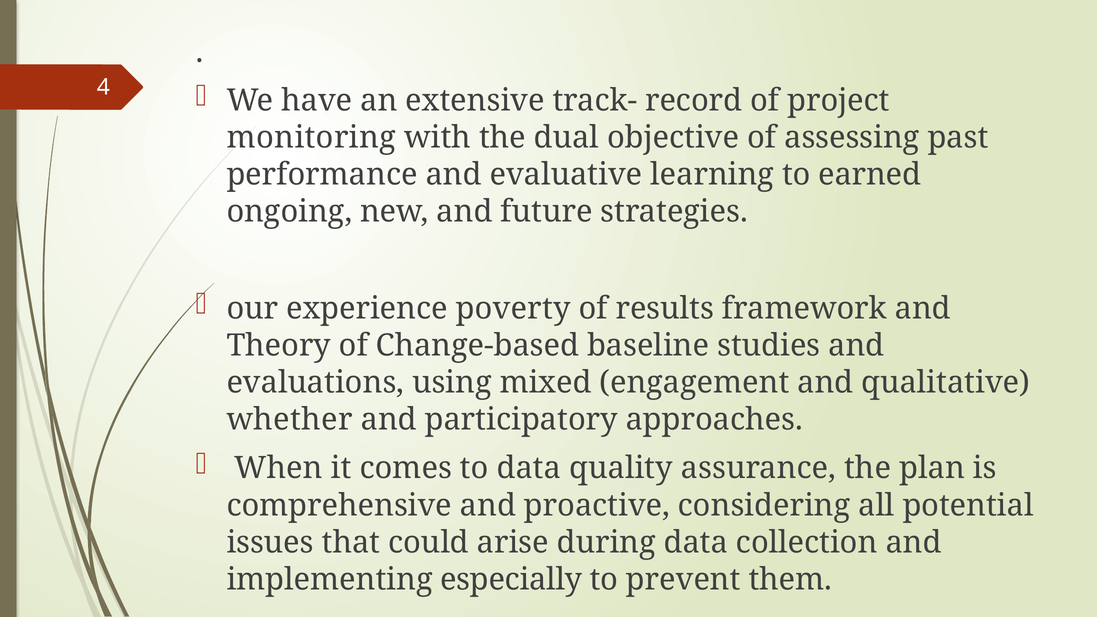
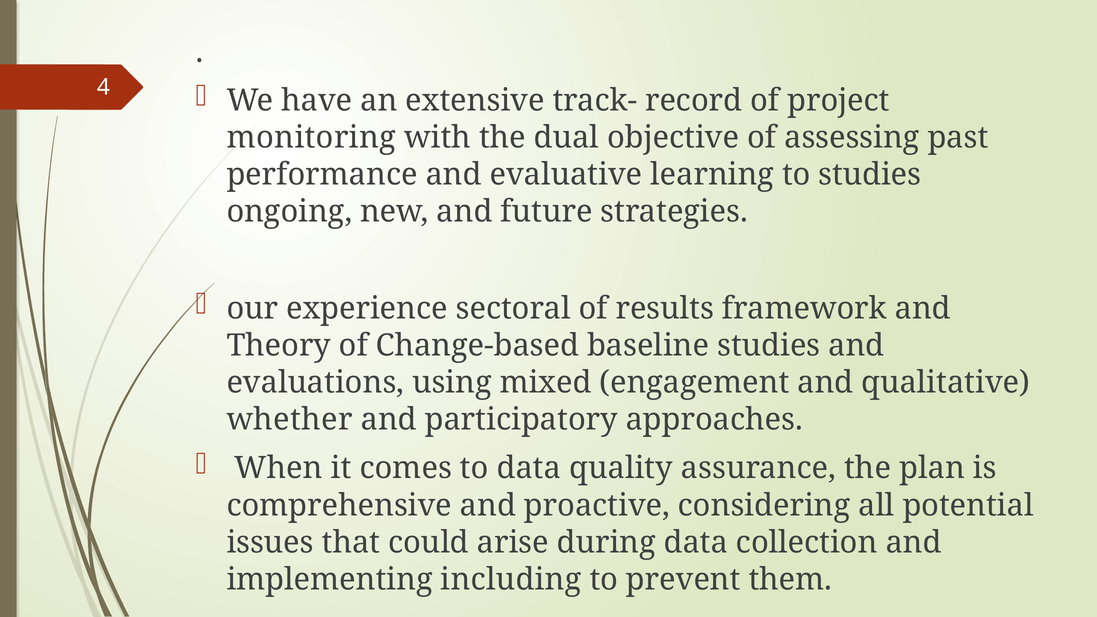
to earned: earned -> studies
poverty: poverty -> sectoral
especially: especially -> including
